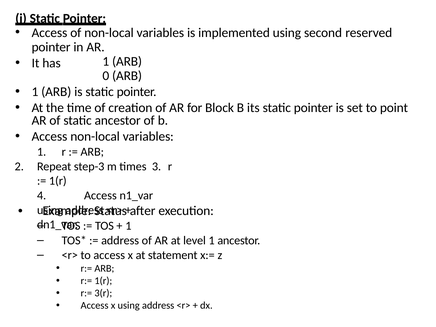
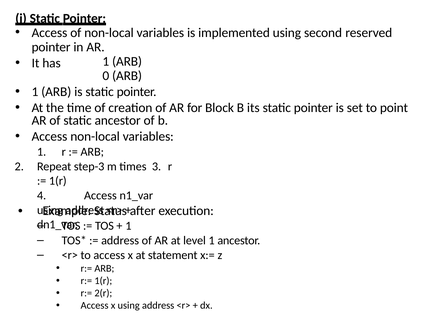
3(r: 3(r -> 2(r
